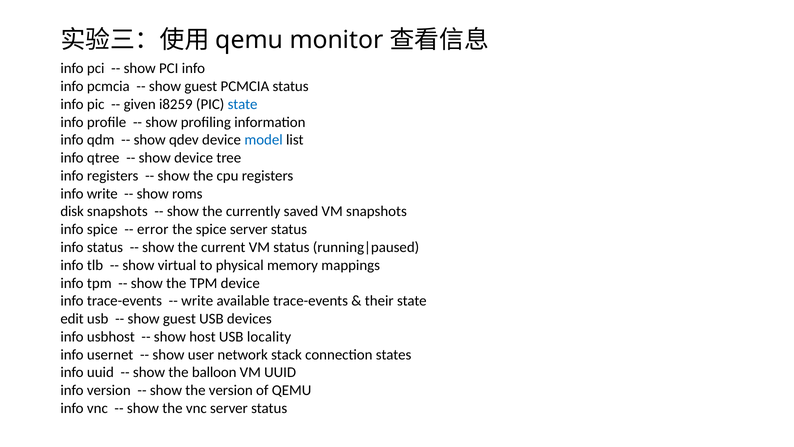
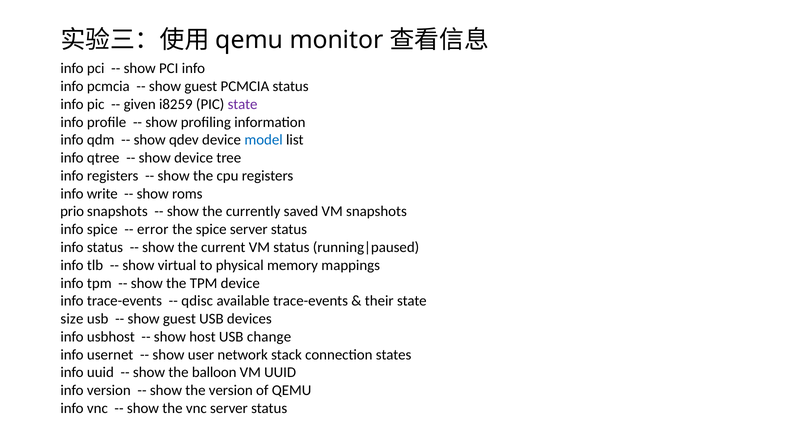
state at (243, 104) colour: blue -> purple
disk: disk -> prio
write at (197, 301): write -> qdisc
edit: edit -> size
locality: locality -> change
